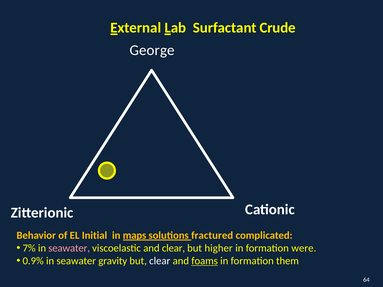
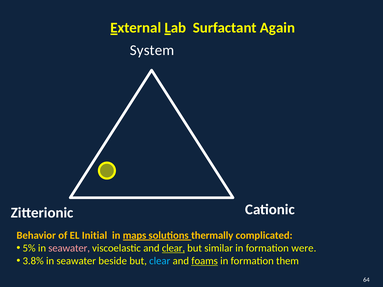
Crude: Crude -> Again
George: George -> System
fractured: fractured -> thermally
7%: 7% -> 5%
clear at (173, 248) underline: none -> present
higher: higher -> similar
0.9%: 0.9% -> 3.8%
gravity: gravity -> beside
clear at (160, 261) colour: white -> light blue
